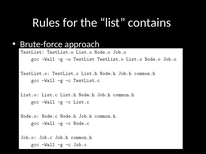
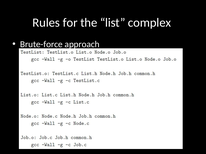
contains: contains -> complex
